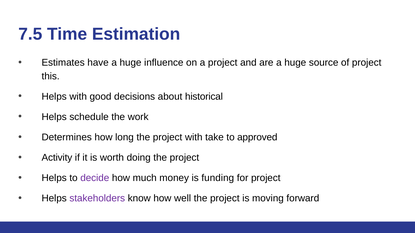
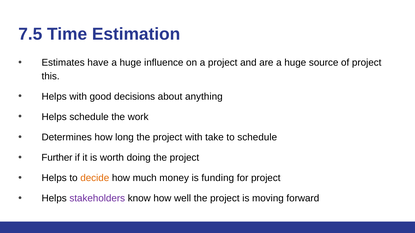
historical: historical -> anything
to approved: approved -> schedule
Activity: Activity -> Further
decide colour: purple -> orange
